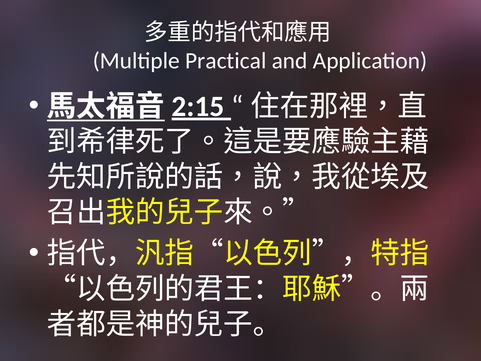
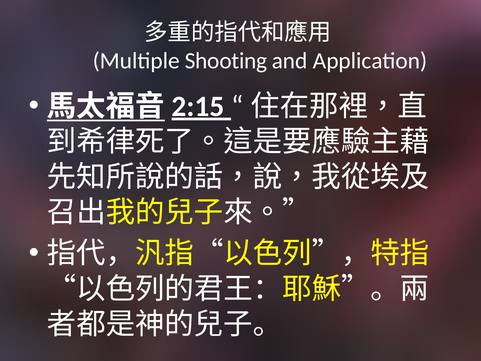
Practical: Practical -> Shooting
